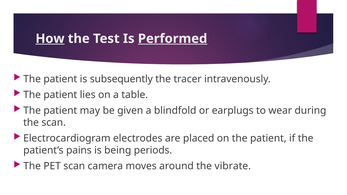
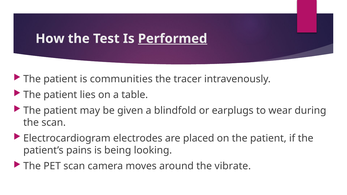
How underline: present -> none
subsequently: subsequently -> communities
periods: periods -> looking
